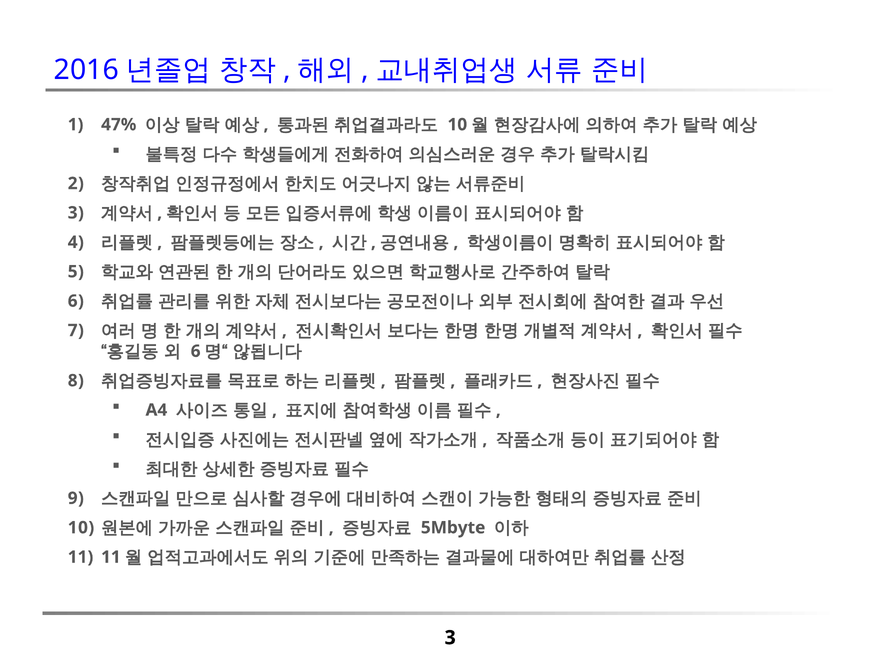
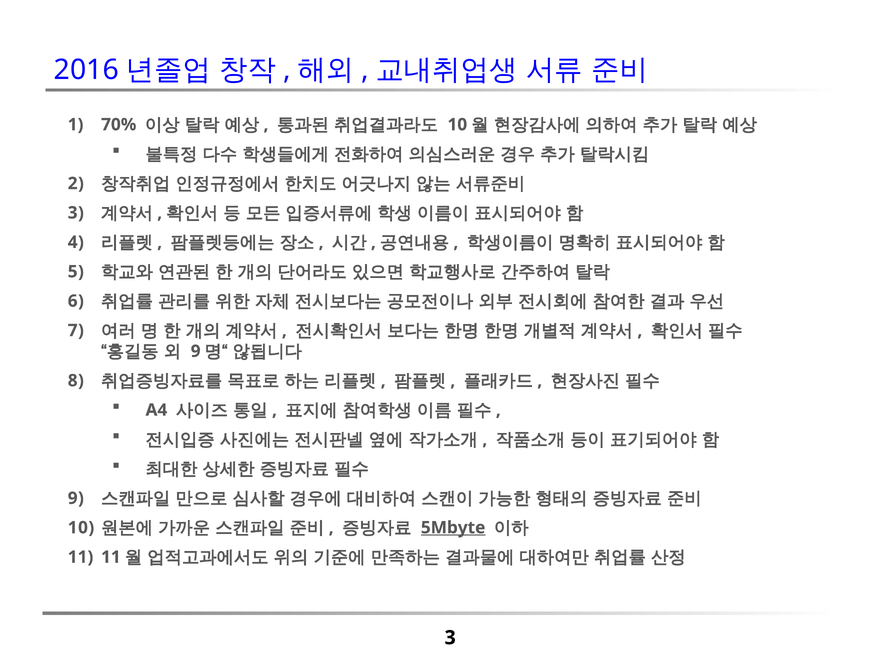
47%: 47% -> 70%
6 at (196, 351): 6 -> 9
5Mbyte underline: none -> present
